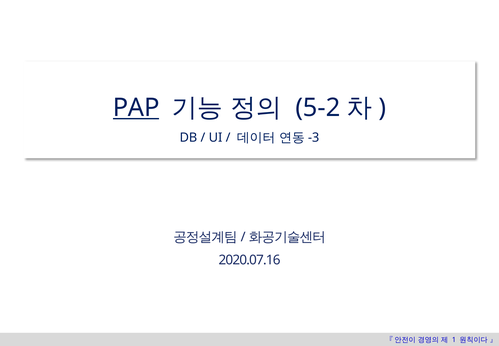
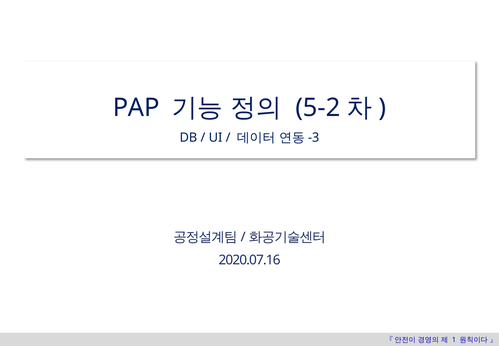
PAP underline: present -> none
